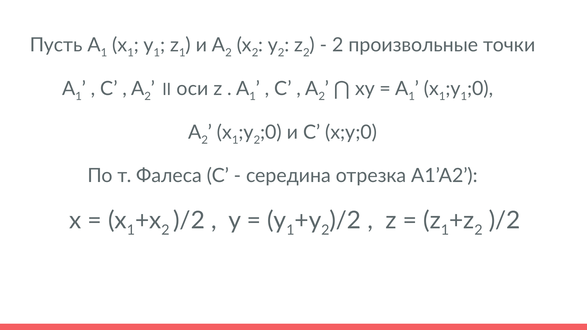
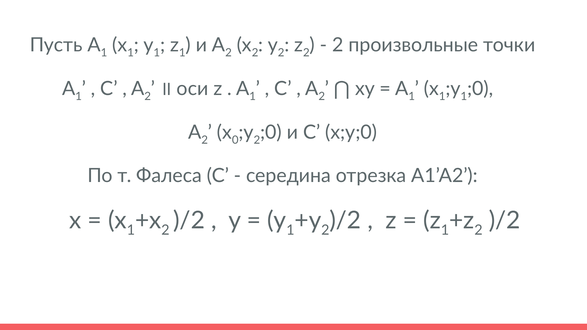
1 at (235, 140): 1 -> 0
